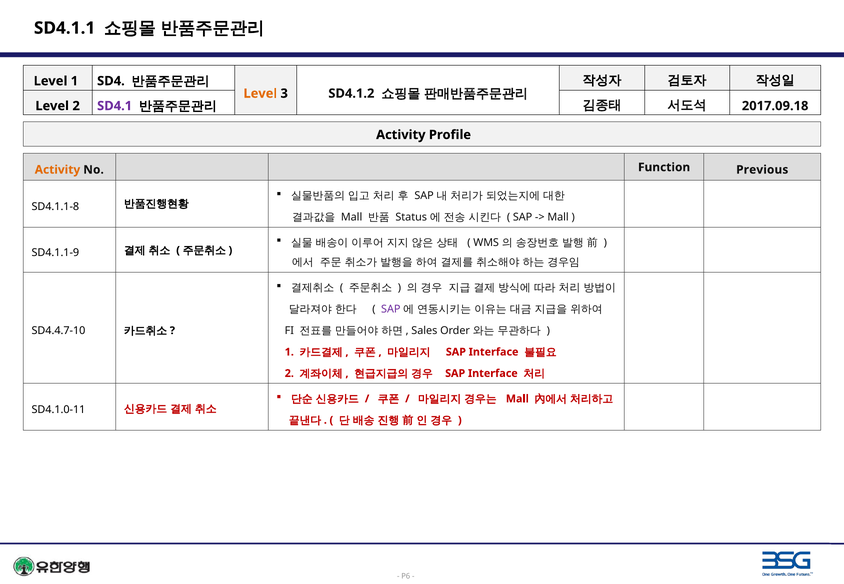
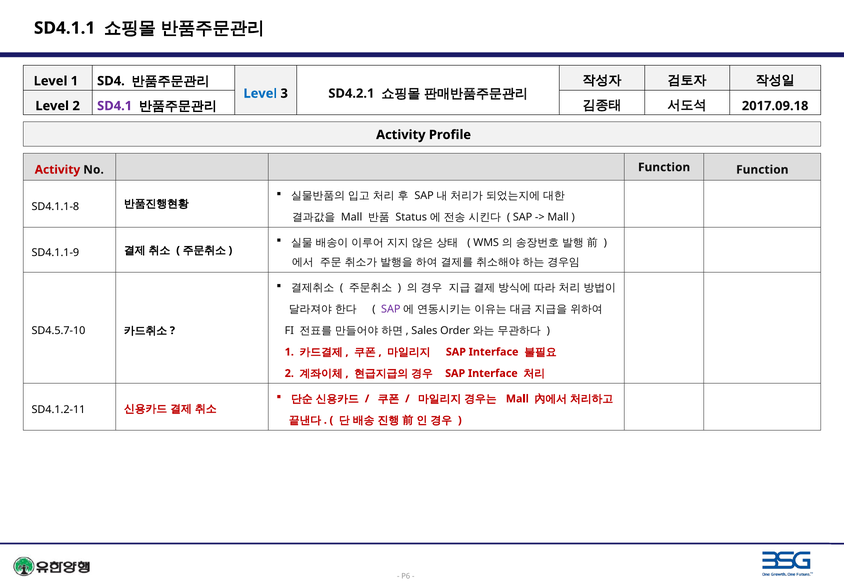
Level at (260, 94) colour: orange -> blue
SD4.1.2: SD4.1.2 -> SD4.2.1
Activity at (57, 170) colour: orange -> red
Function Previous: Previous -> Function
SD4.4.7-10: SD4.4.7-10 -> SD4.5.7-10
SD4.1.0-11: SD4.1.0-11 -> SD4.1.2-11
